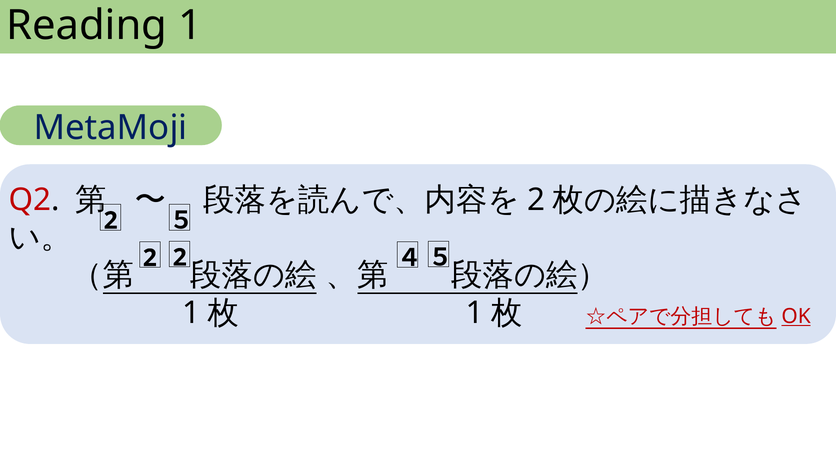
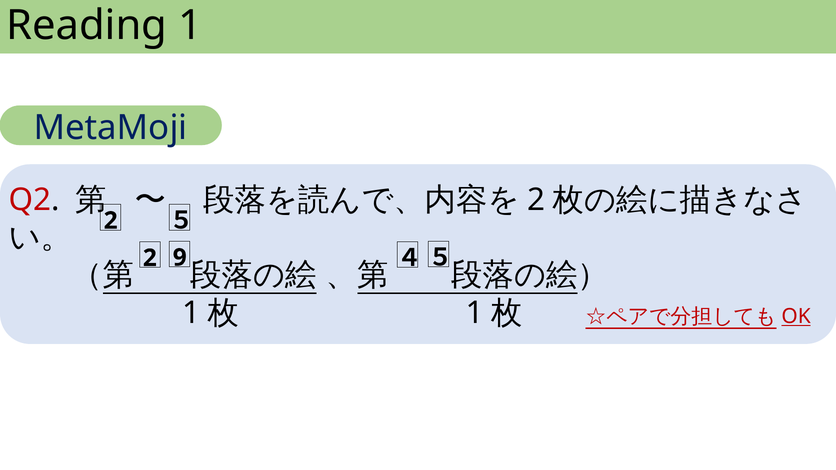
2 2: 2 -> 9
